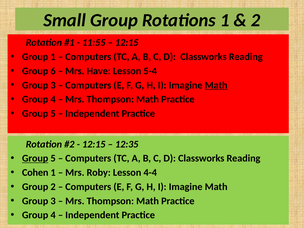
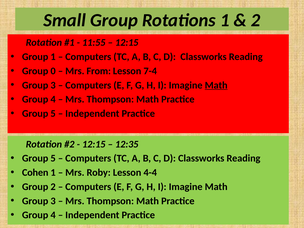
6: 6 -> 0
Have: Have -> From
5-4: 5-4 -> 7-4
Group at (35, 158) underline: present -> none
